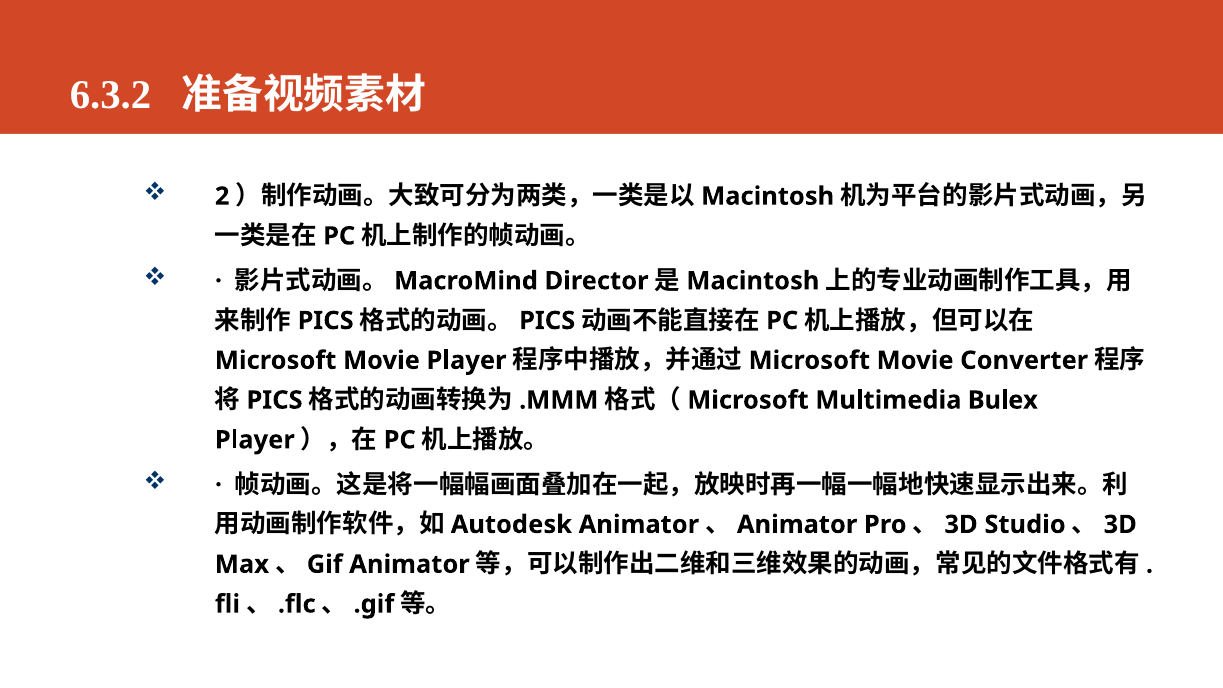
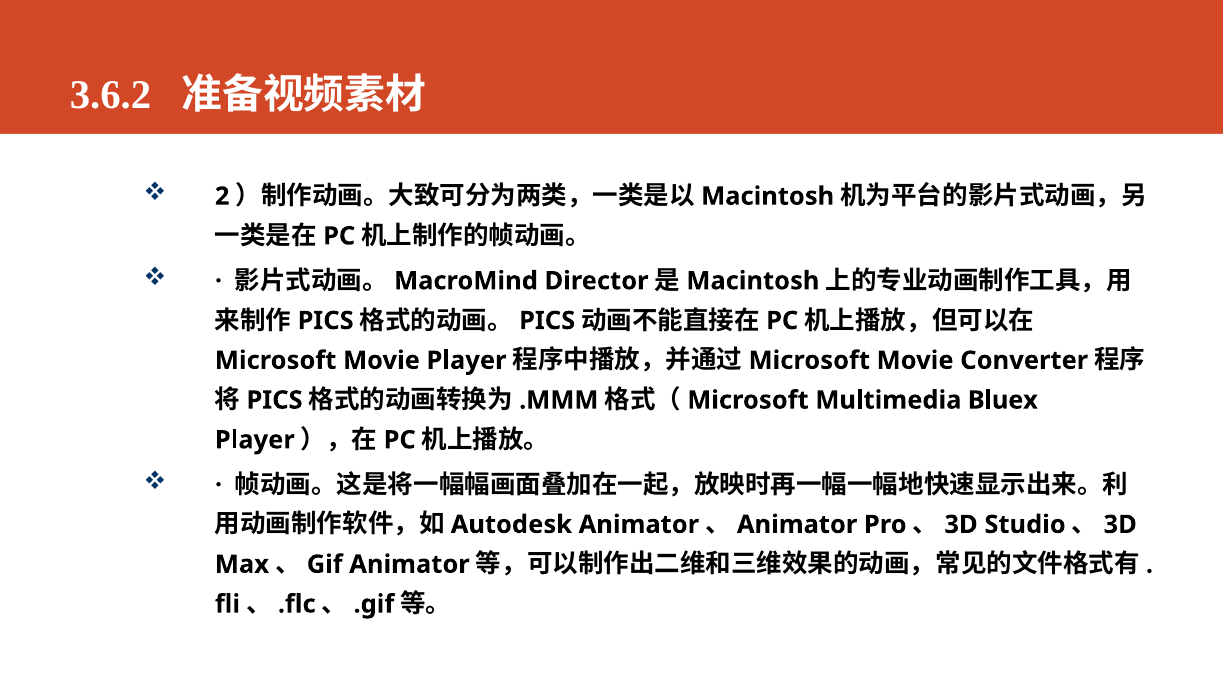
6.3.2: 6.3.2 -> 3.6.2
Bulex: Bulex -> Bluex
